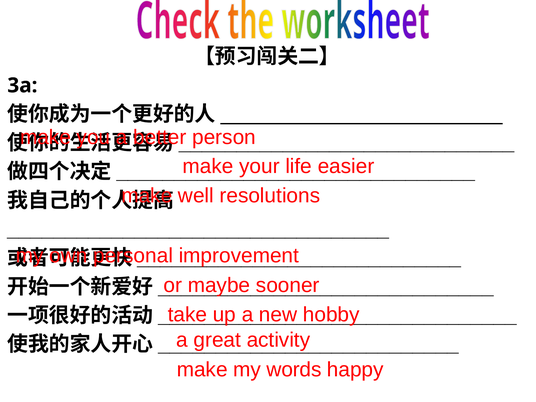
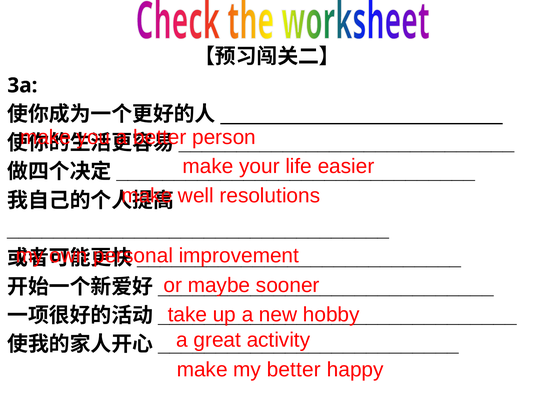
my words: words -> better
